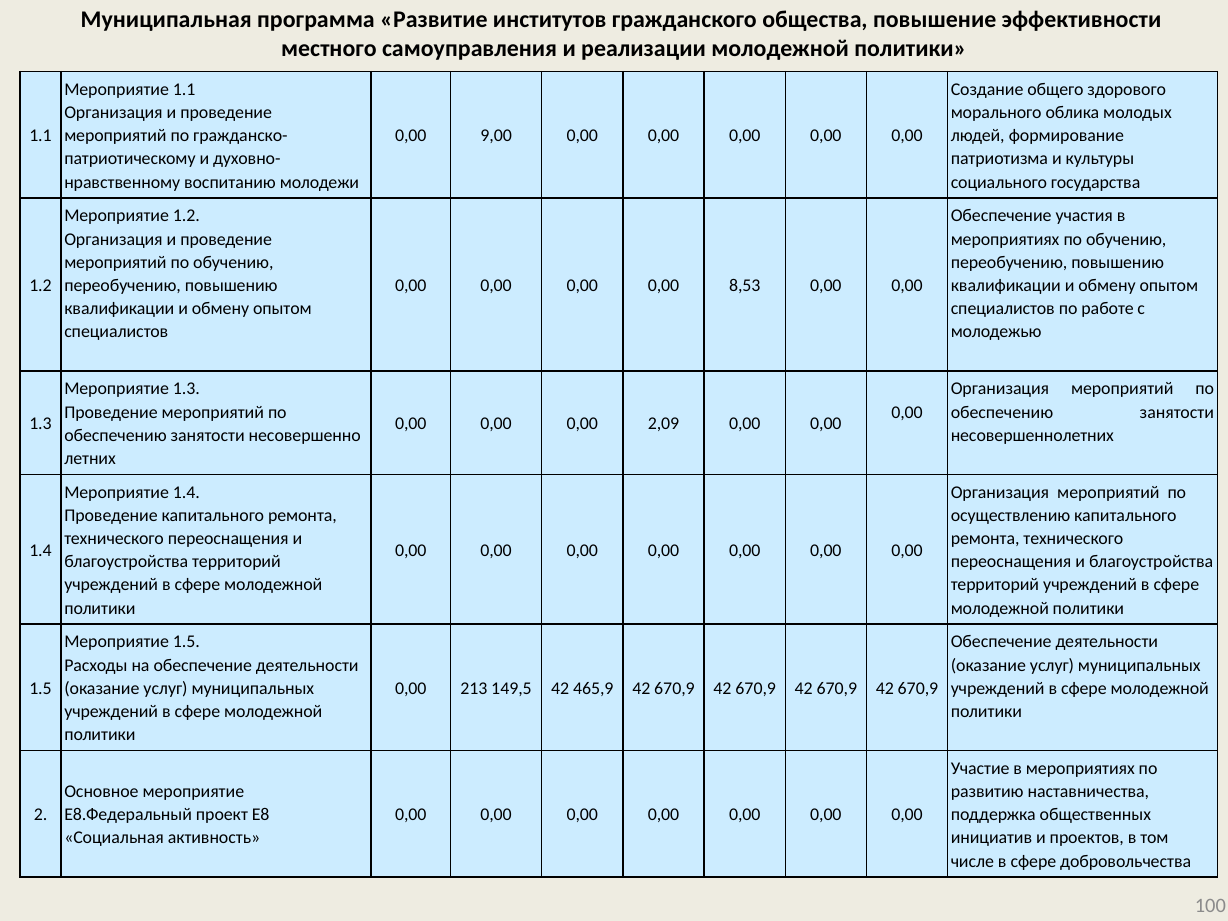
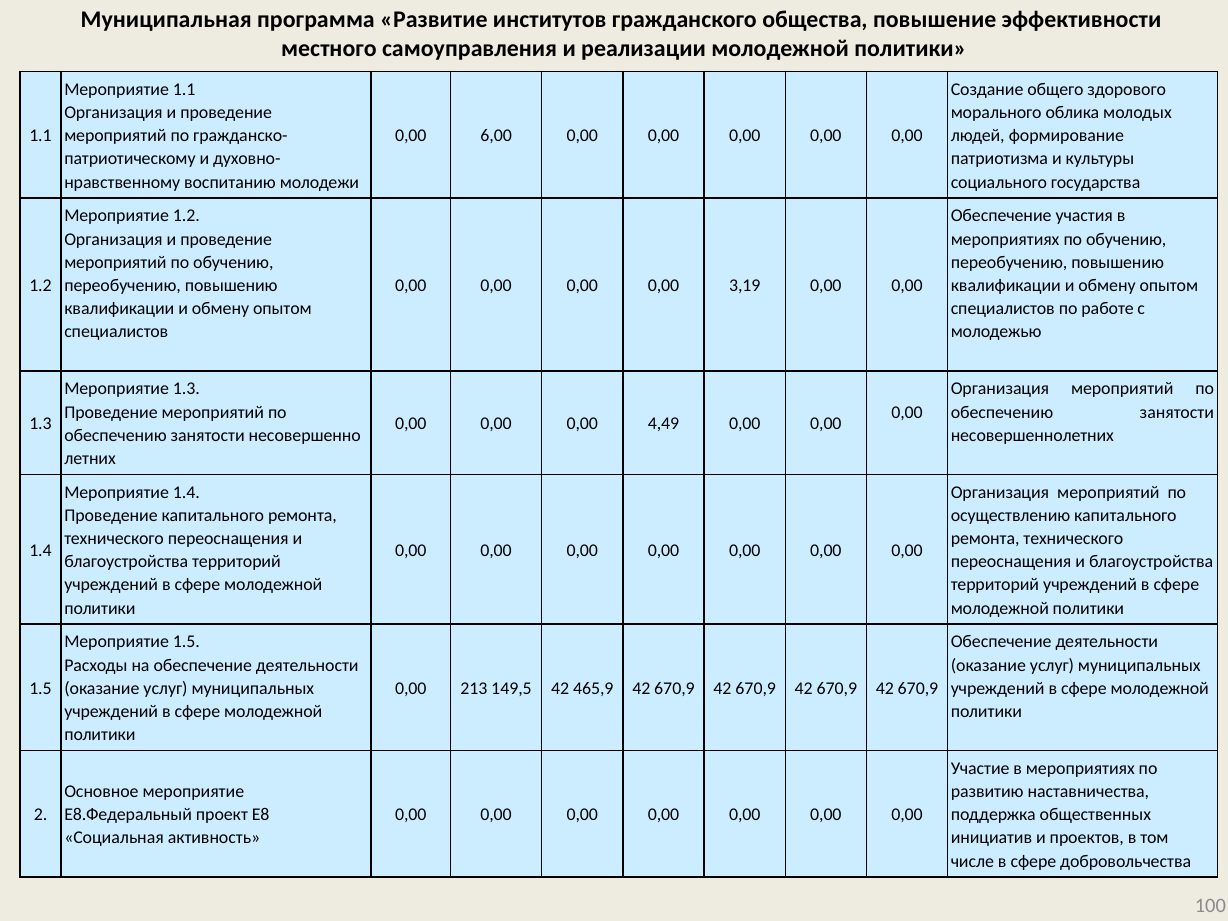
9,00: 9,00 -> 6,00
8,53: 8,53 -> 3,19
2,09: 2,09 -> 4,49
